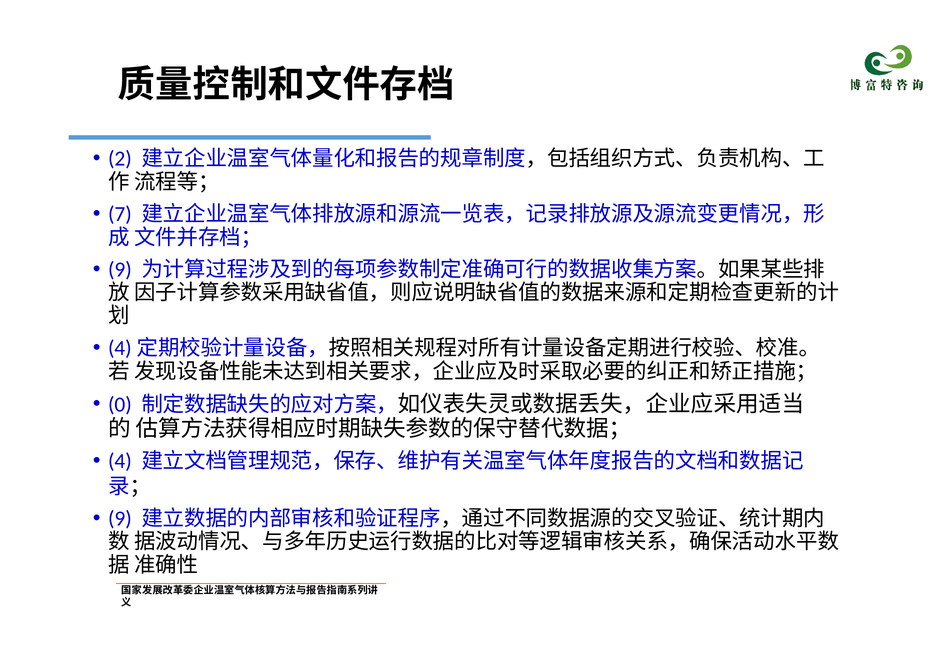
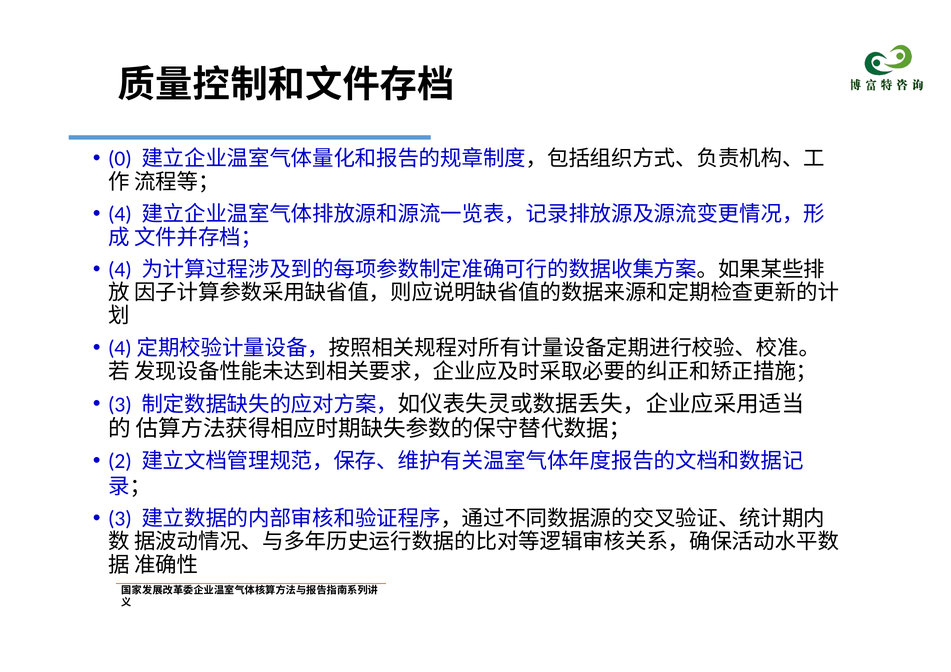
2: 2 -> 0
7 at (120, 214): 7 -> 4
9 at (120, 270): 9 -> 4
0 at (120, 405): 0 -> 3
4: 4 -> 2
9 at (120, 519): 9 -> 3
